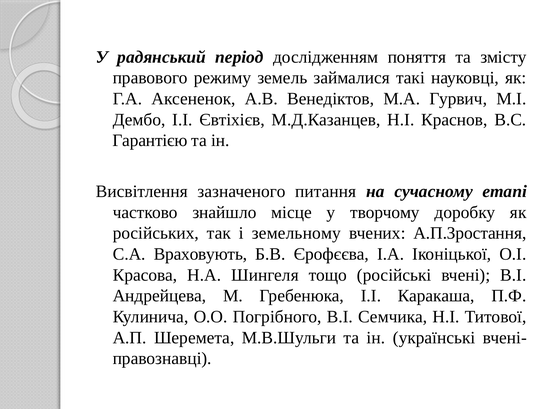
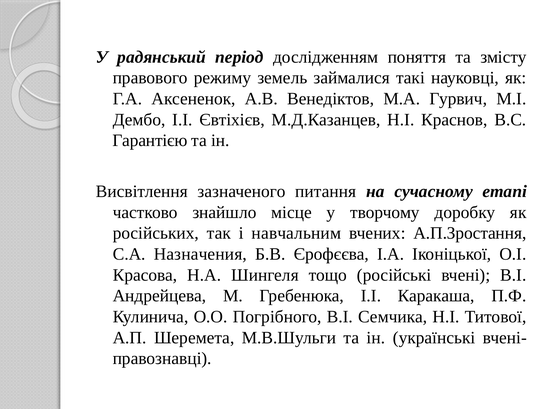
земельному: земельному -> навчальним
Враховують: Враховують -> Назначения
